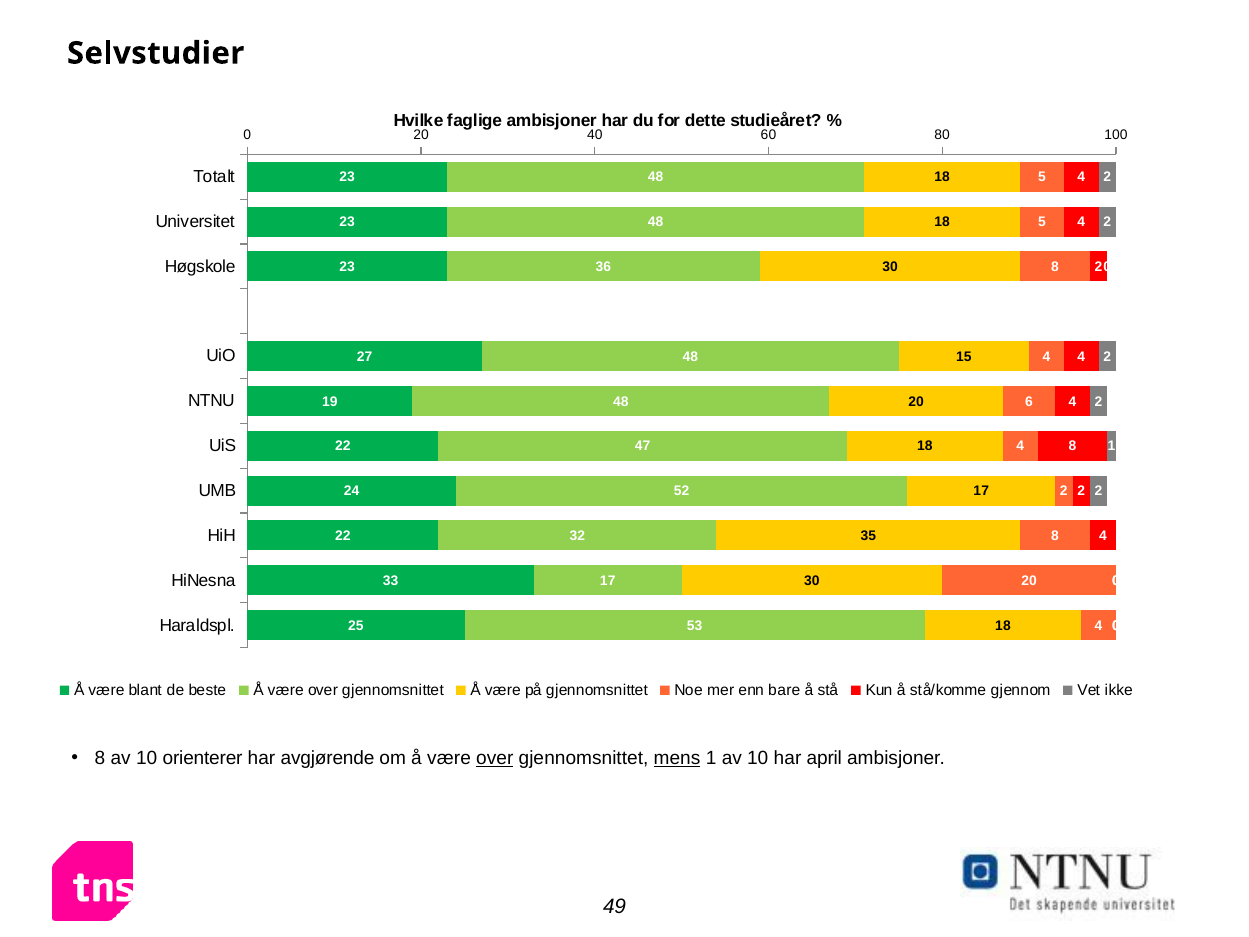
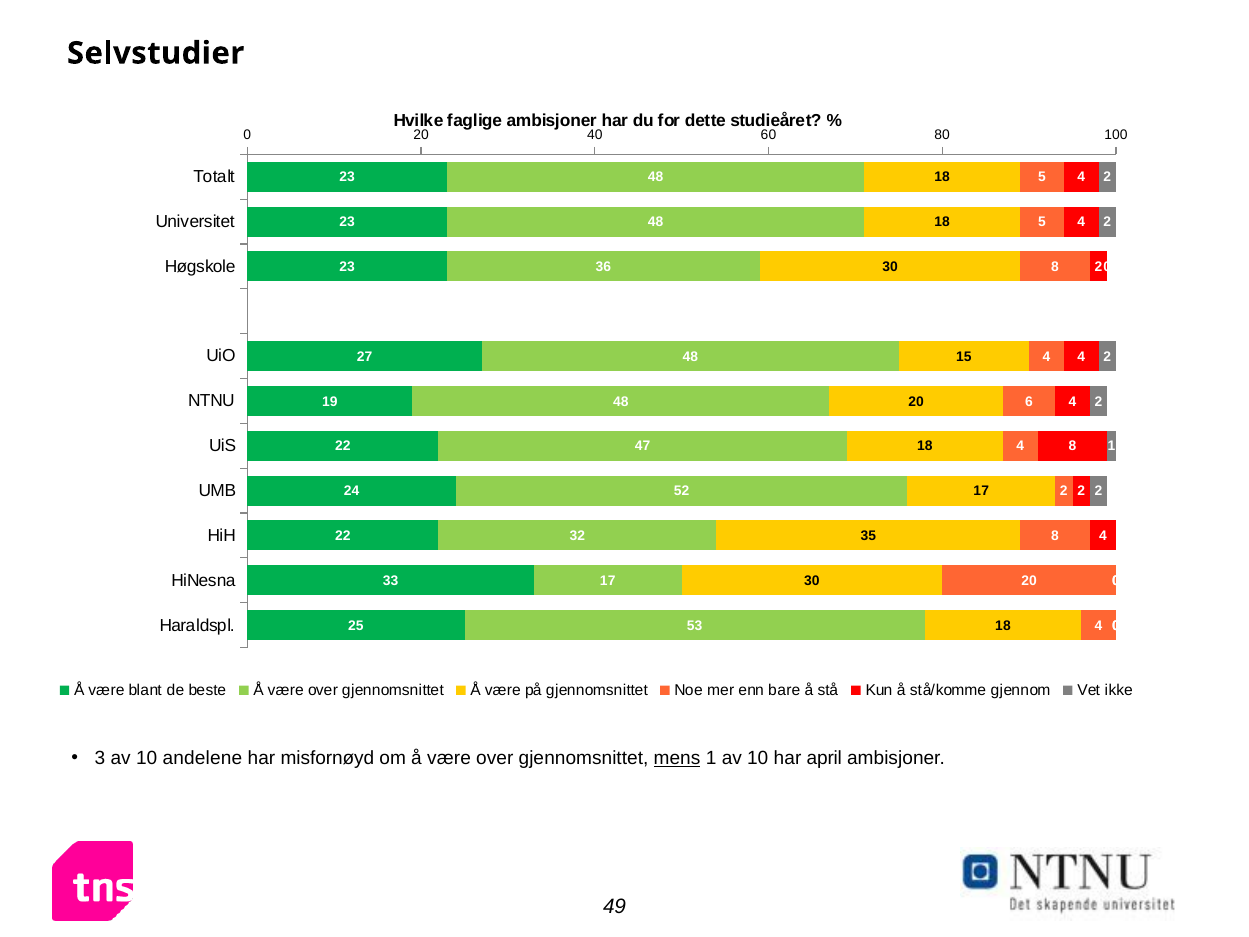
8 at (100, 758): 8 -> 3
orienterer: orienterer -> andelene
avgjørende: avgjørende -> misfornøyd
over at (495, 758) underline: present -> none
